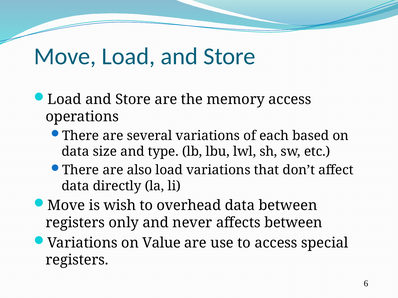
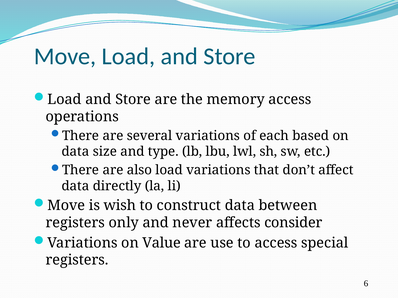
overhead: overhead -> construct
affects between: between -> consider
